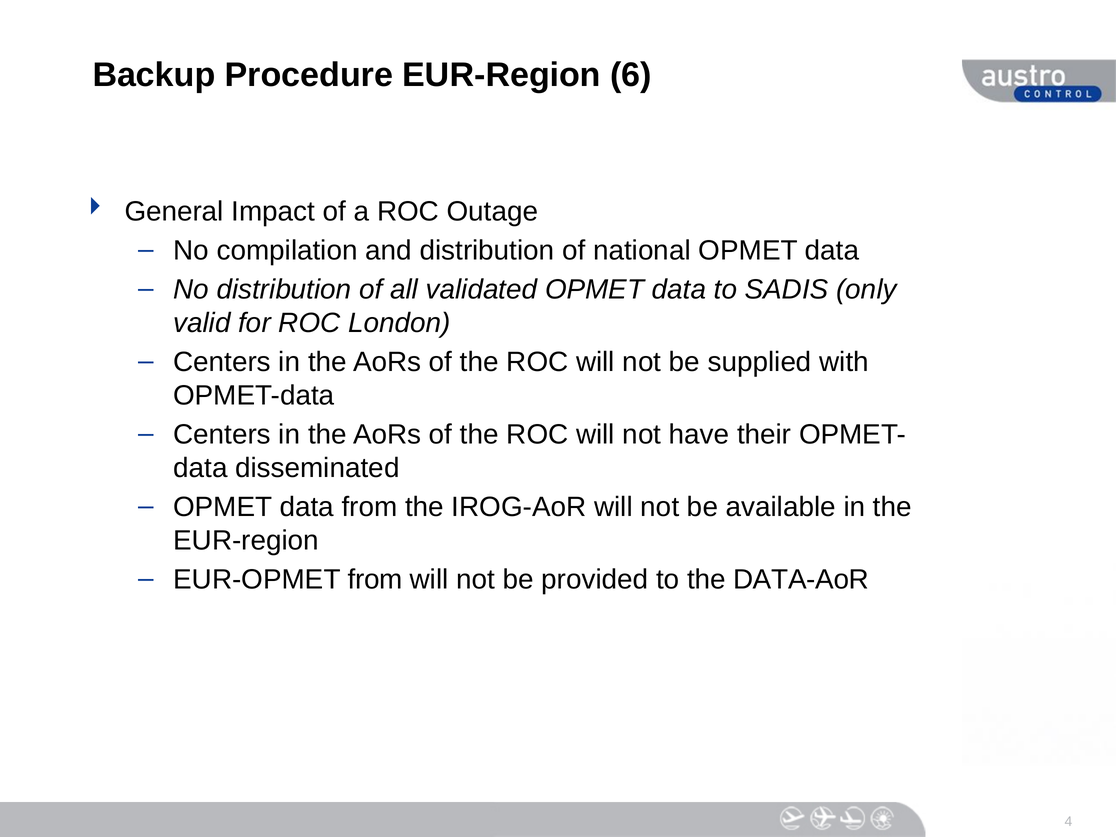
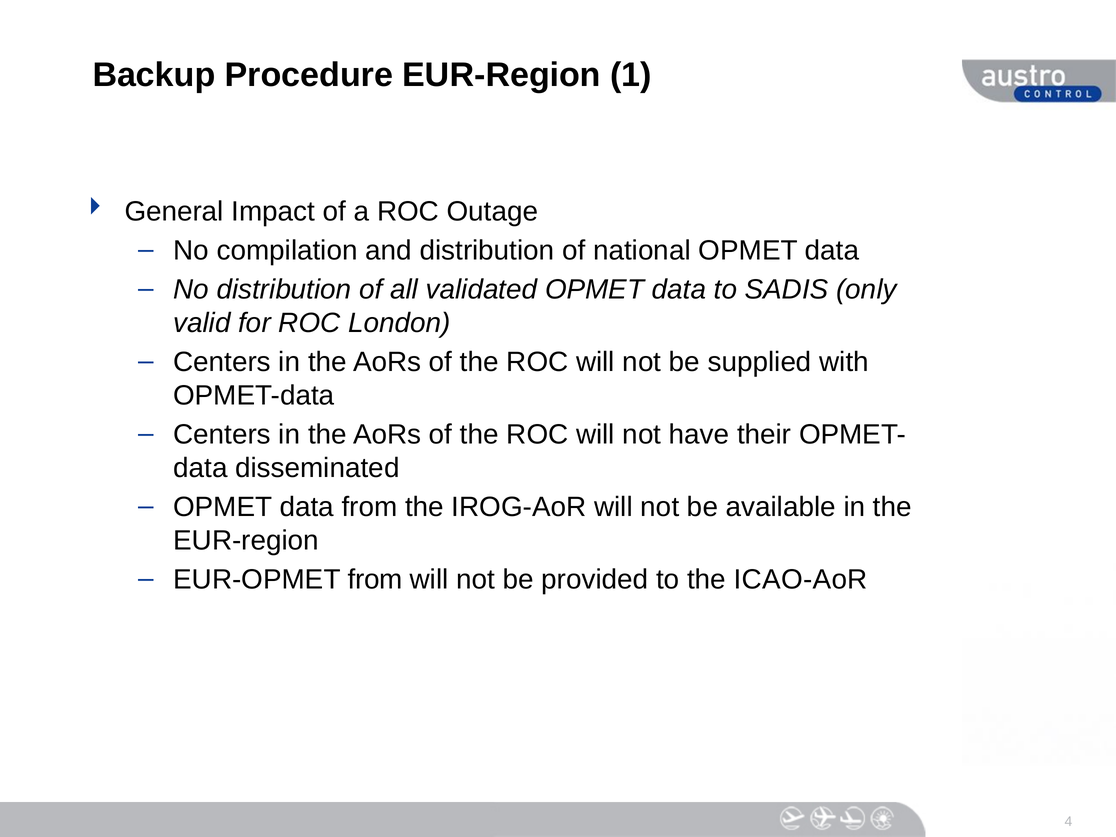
6: 6 -> 1
DATA-AoR: DATA-AoR -> ICAO-AoR
